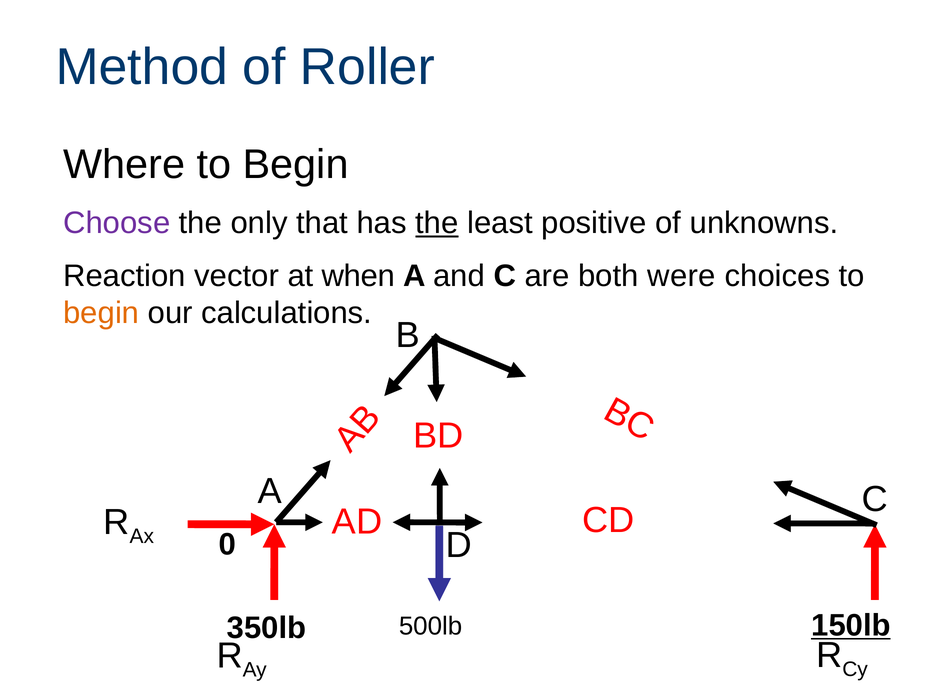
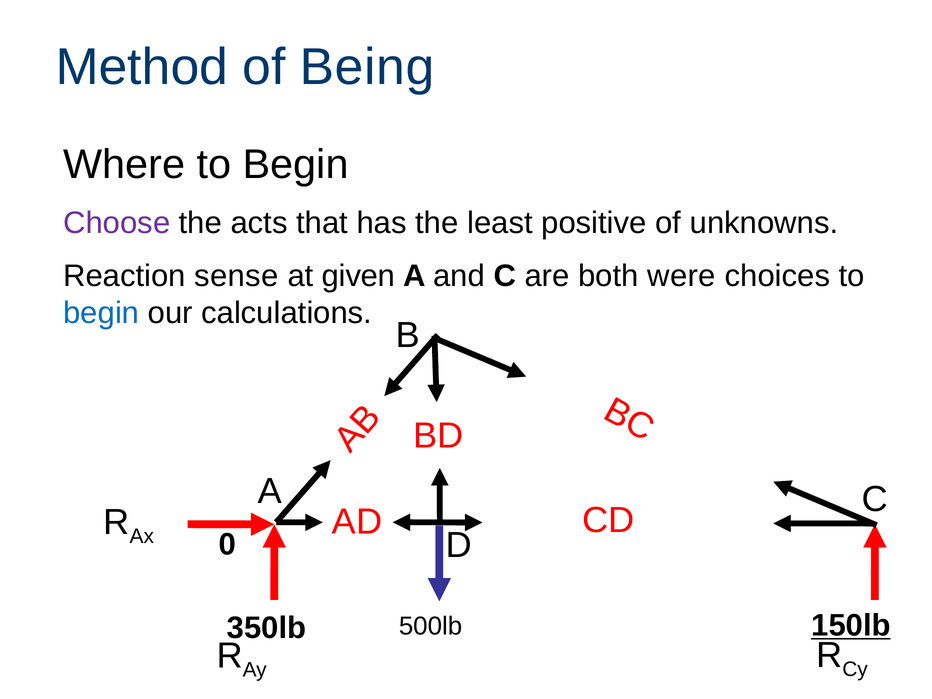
Roller: Roller -> Being
only: only -> acts
the at (437, 223) underline: present -> none
vector: vector -> sense
when: when -> given
begin at (101, 313) colour: orange -> blue
